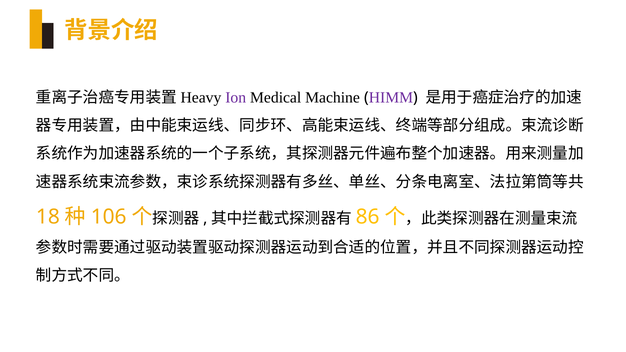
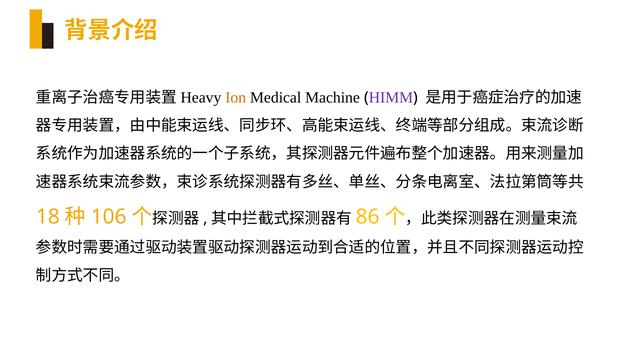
Ion colour: purple -> orange
